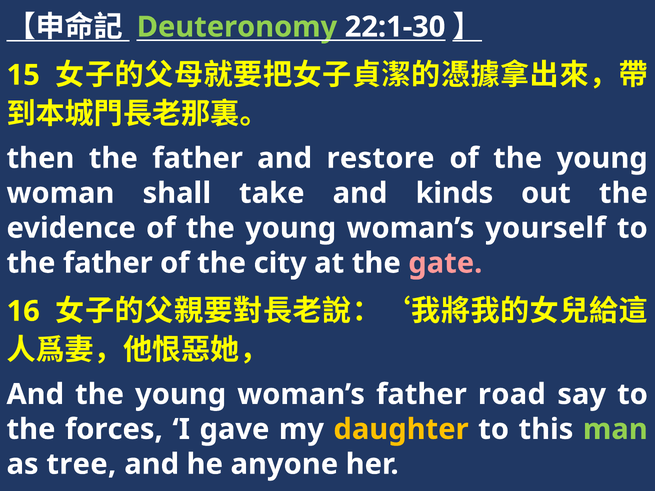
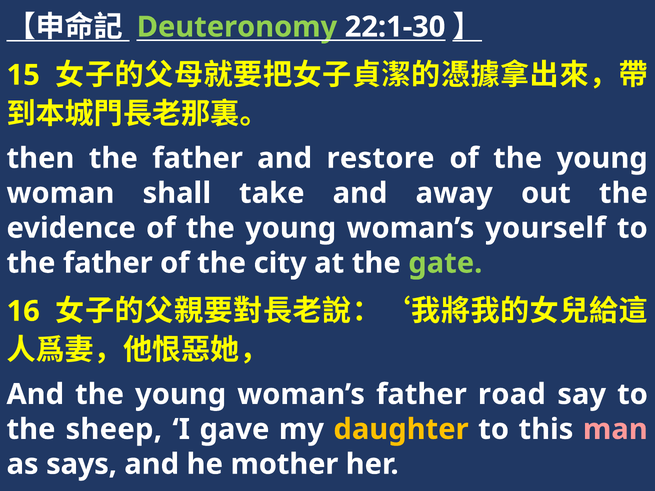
kinds: kinds -> away
gate colour: pink -> light green
forces: forces -> sheep
man colour: light green -> pink
tree: tree -> says
anyone: anyone -> mother
